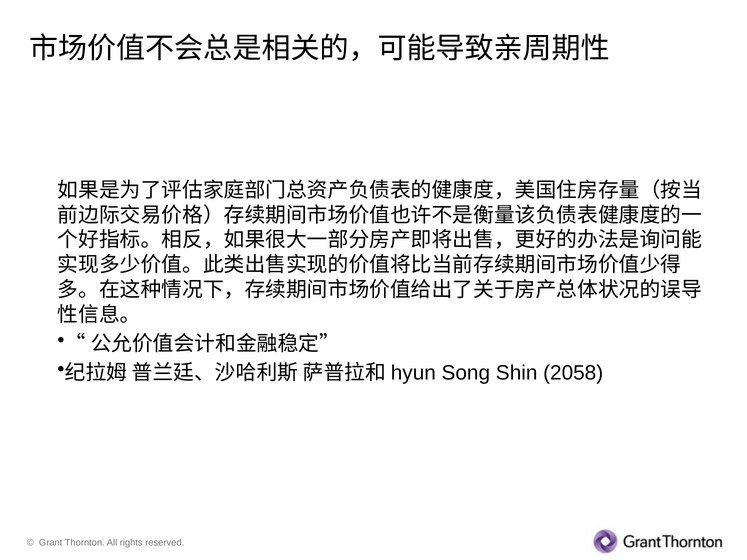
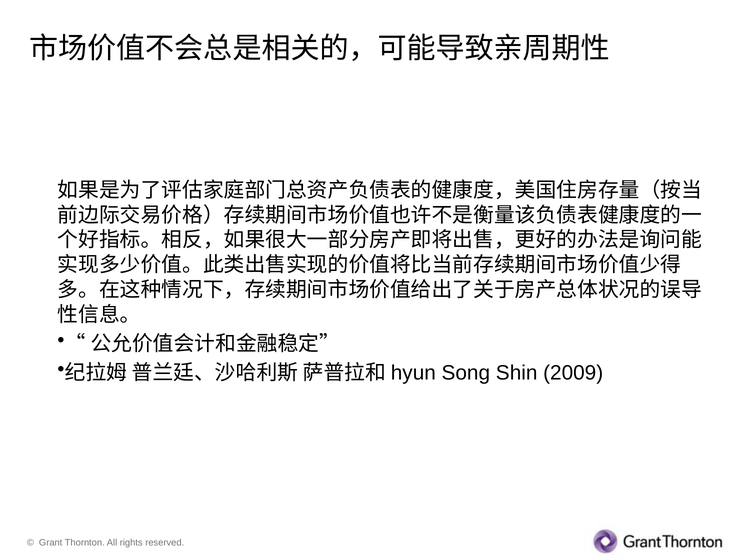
2058: 2058 -> 2009
